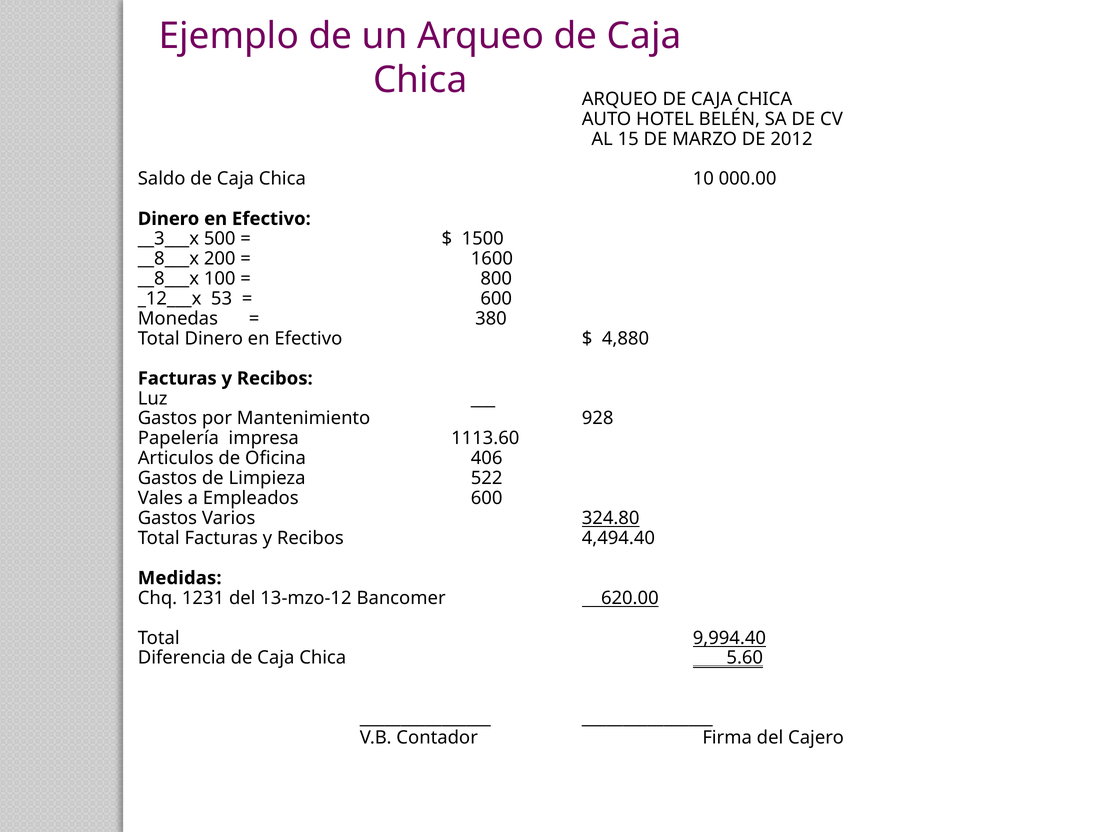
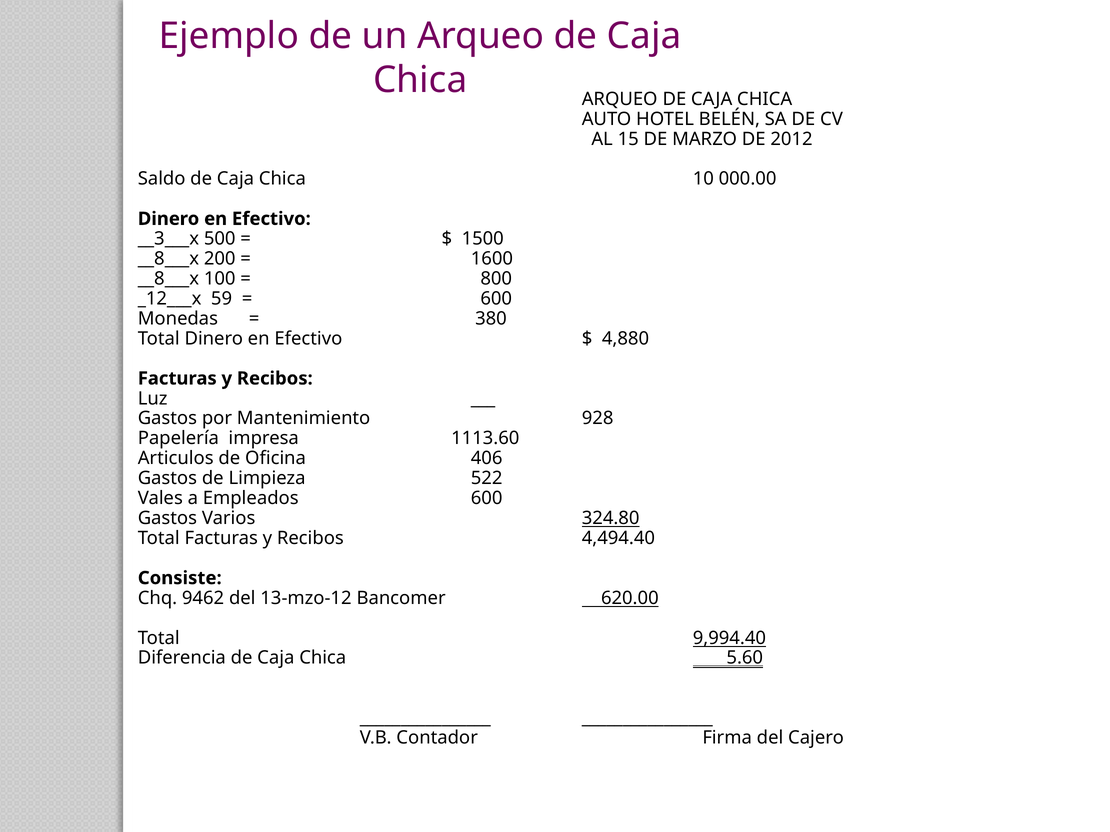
53: 53 -> 59
Medidas: Medidas -> Consiste
1231: 1231 -> 9462
